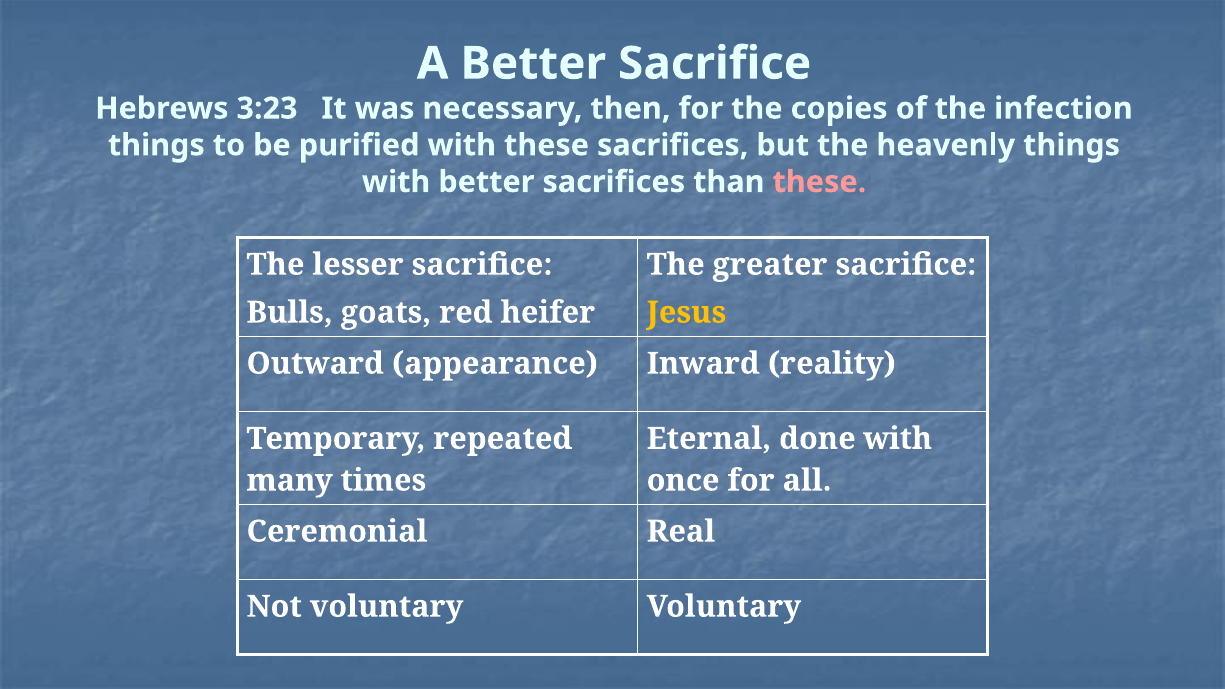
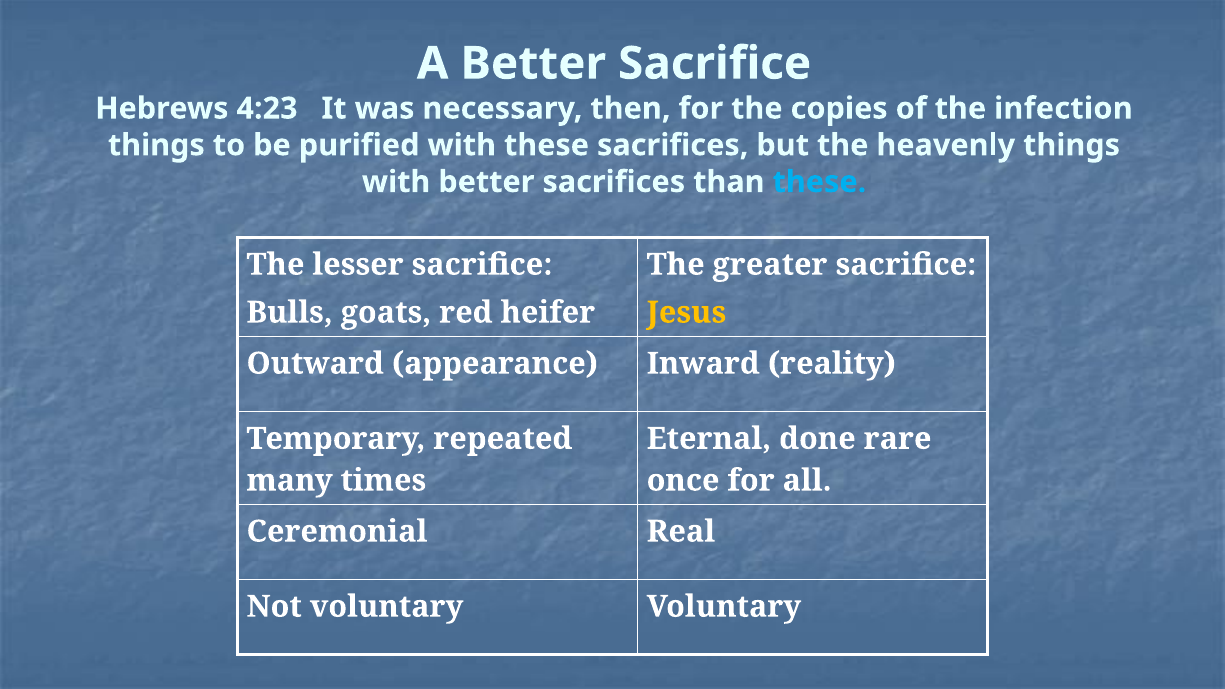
3:23: 3:23 -> 4:23
these at (819, 182) colour: pink -> light blue
done with: with -> rare
